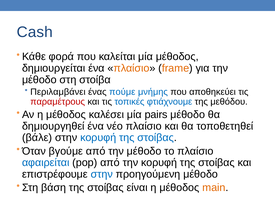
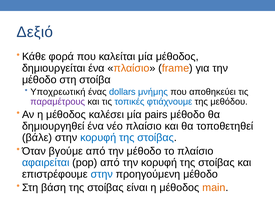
Cash: Cash -> Δεξιό
Περιλαμβάνει: Περιλαμβάνει -> Υποχρεωτική
πούμε: πούμε -> dollars
παραμέτρους colour: red -> purple
